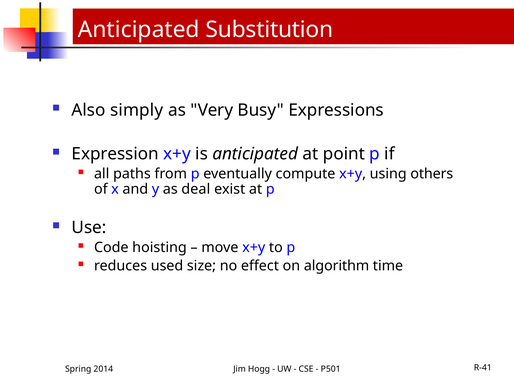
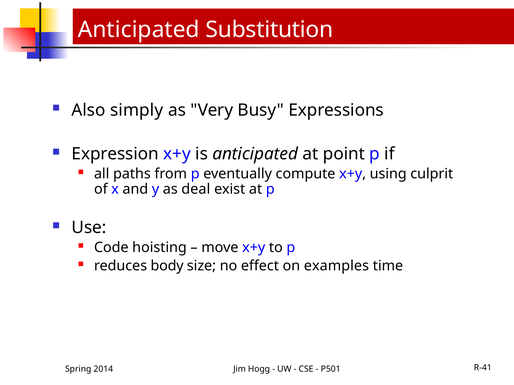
others: others -> culprit
used: used -> body
algorithm: algorithm -> examples
